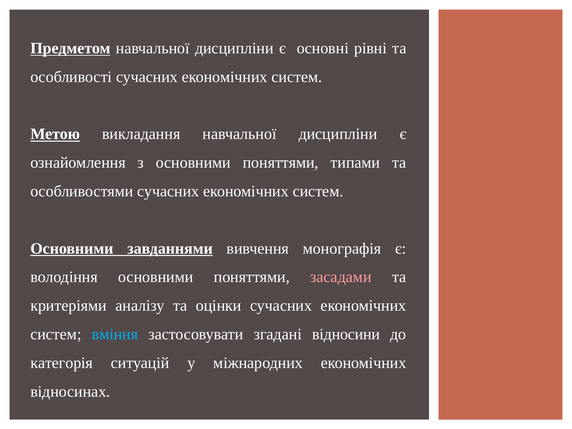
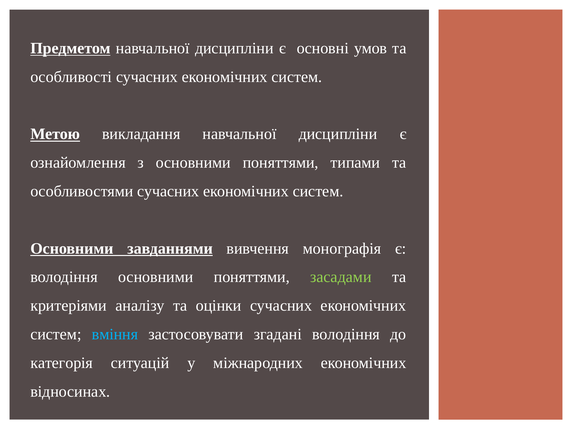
рівні: рівні -> умов
засадами colour: pink -> light green
згадані відносини: відносини -> володіння
